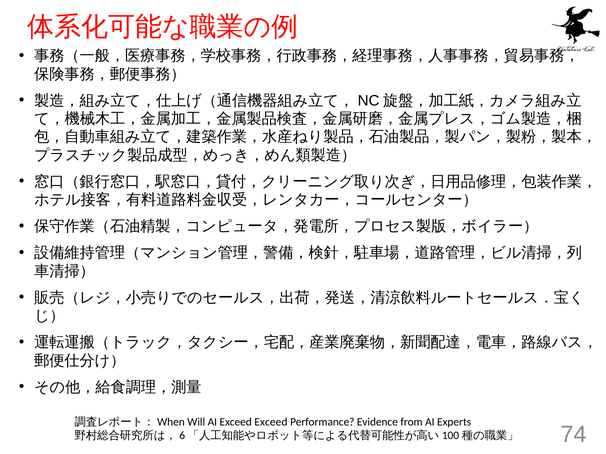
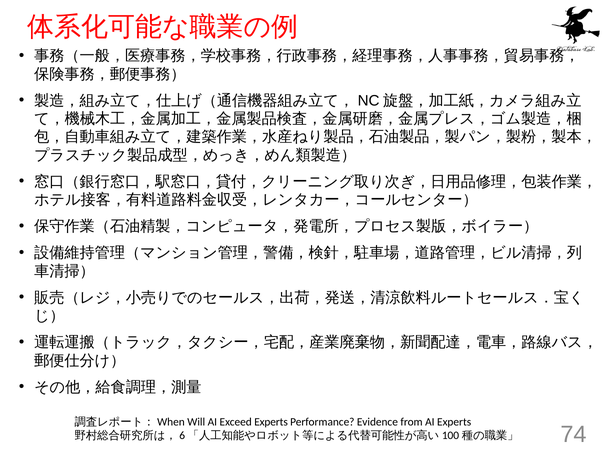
Exceed Exceed: Exceed -> Experts
